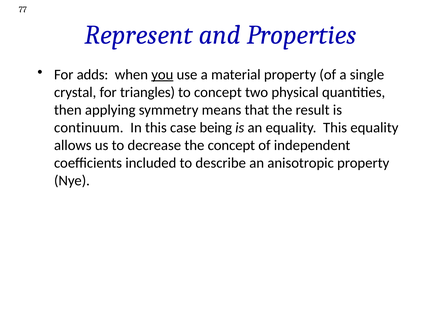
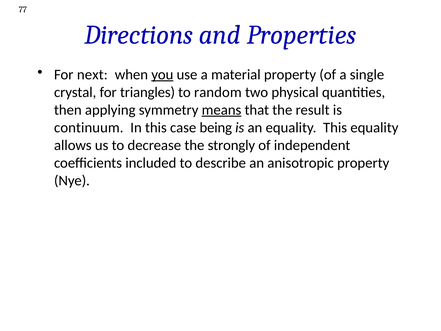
Represent: Represent -> Directions
adds: adds -> next
to concept: concept -> random
means underline: none -> present
the concept: concept -> strongly
